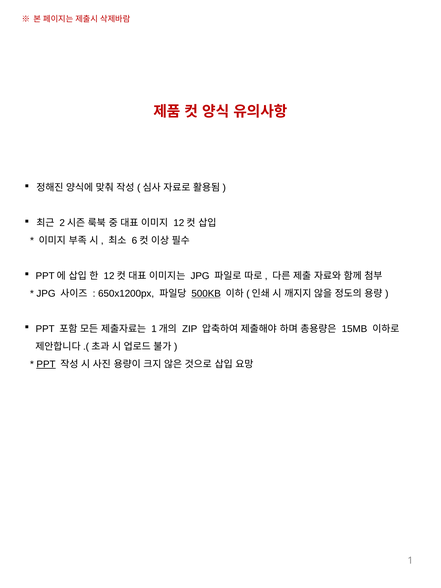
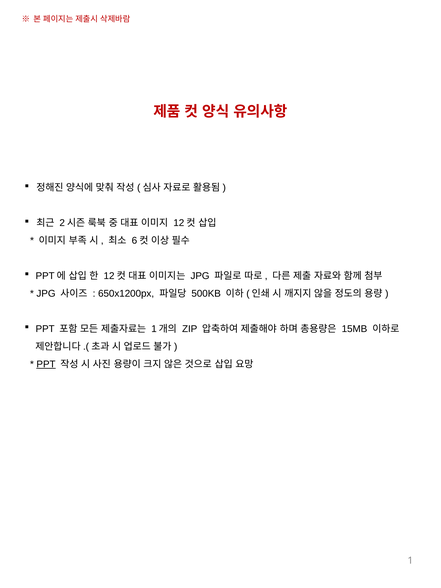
500KB underline: present -> none
